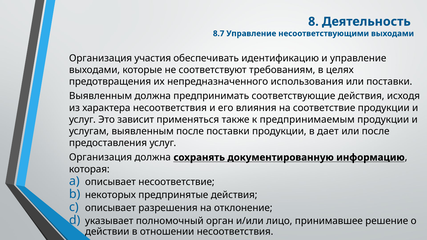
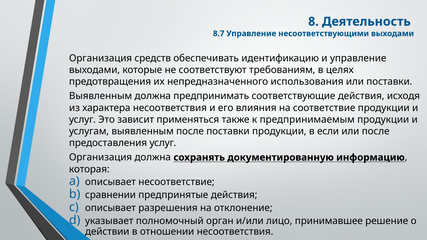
участия: участия -> средств
дает: дает -> если
некоторых: некоторых -> сравнении
